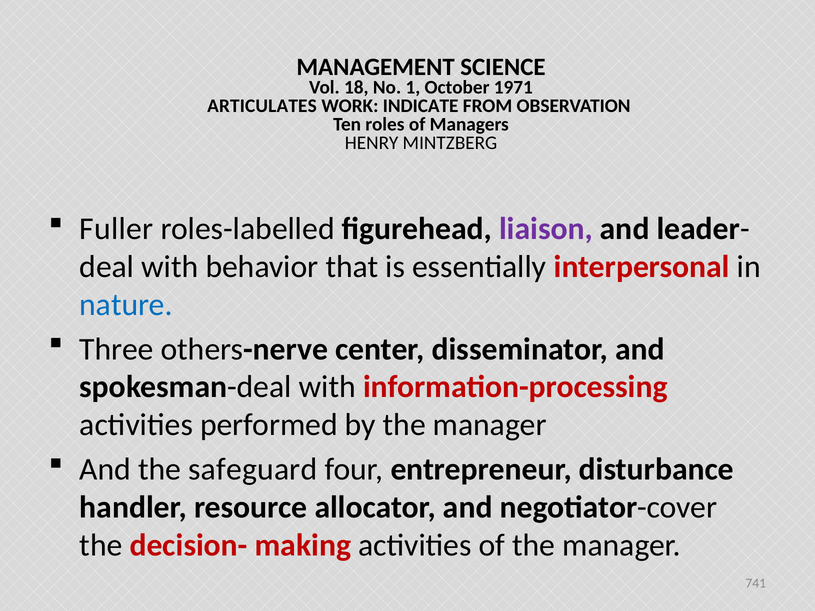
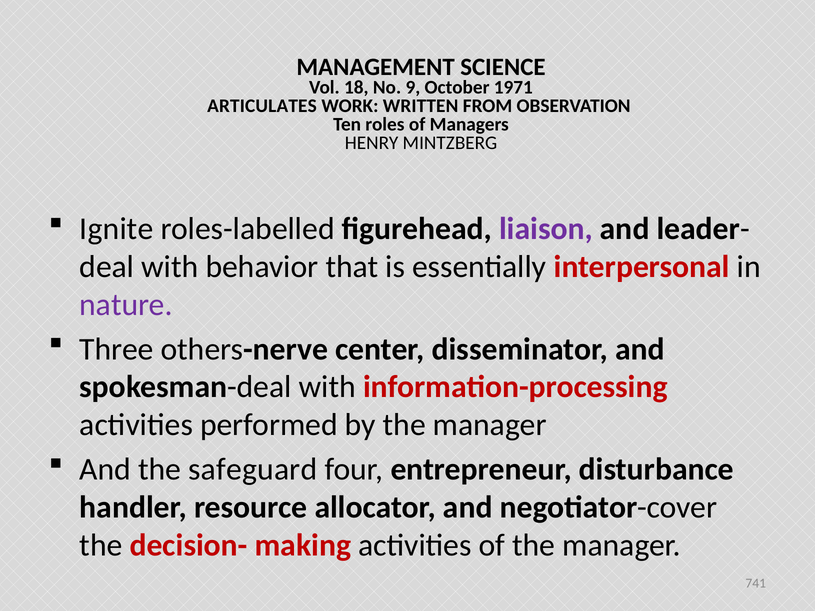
1: 1 -> 9
INDICATE: INDICATE -> WRITTEN
Fuller: Fuller -> Ignite
nature colour: blue -> purple
